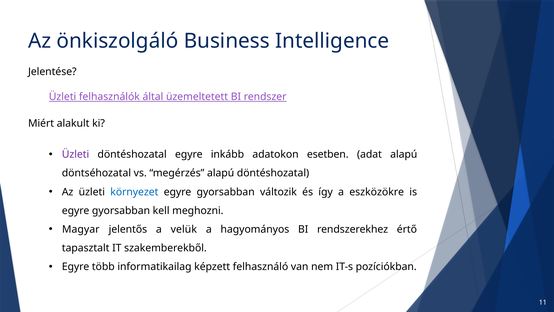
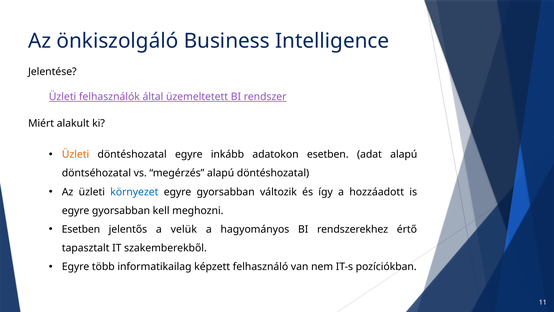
Üzleti at (76, 154) colour: purple -> orange
eszközökre: eszközökre -> hozzáadott
Magyar at (81, 229): Magyar -> Esetben
